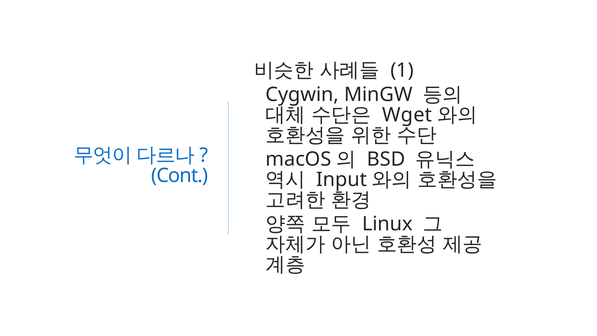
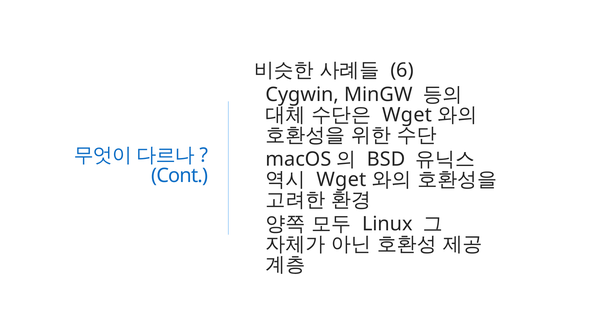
1: 1 -> 6
Input at (342, 179): Input -> Wget
